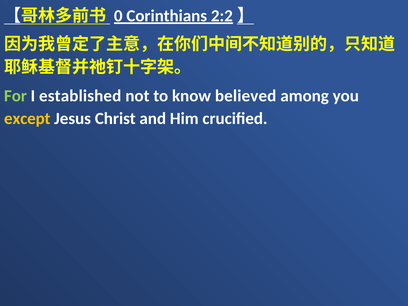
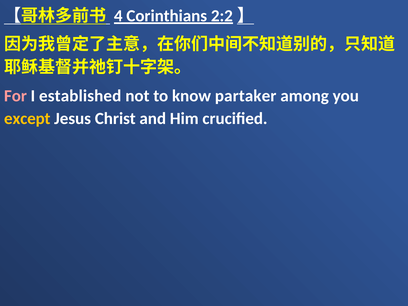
0: 0 -> 4
For colour: light green -> pink
believed: believed -> partaker
